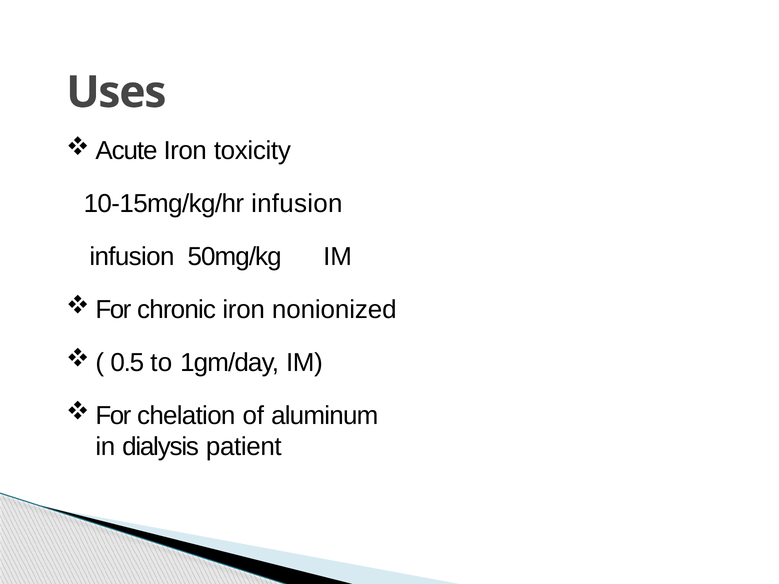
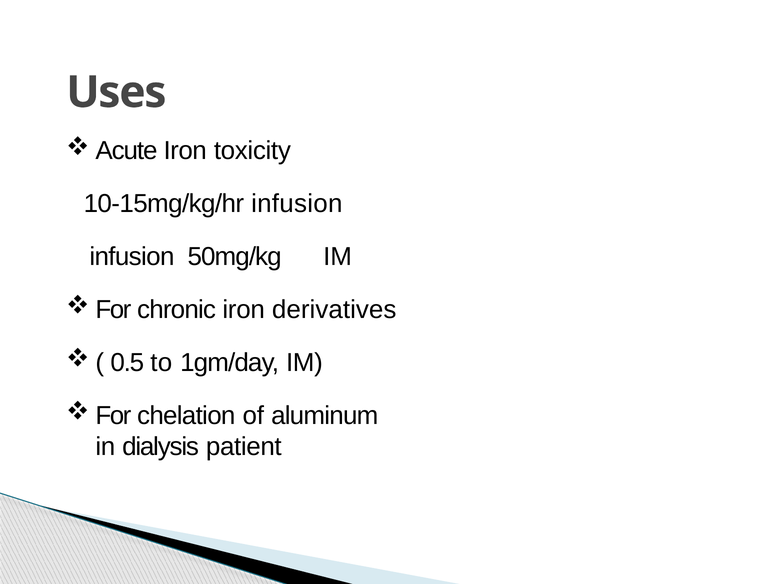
nonionized: nonionized -> derivatives
